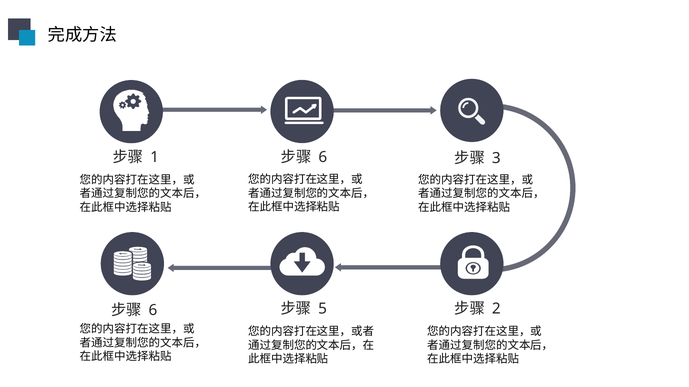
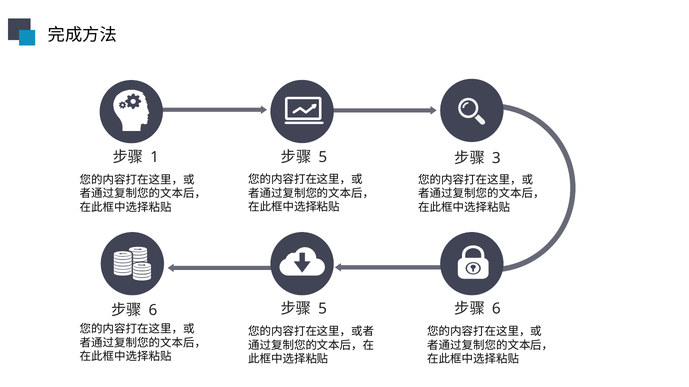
6 at (323, 157): 6 -> 5
2 at (496, 309): 2 -> 6
